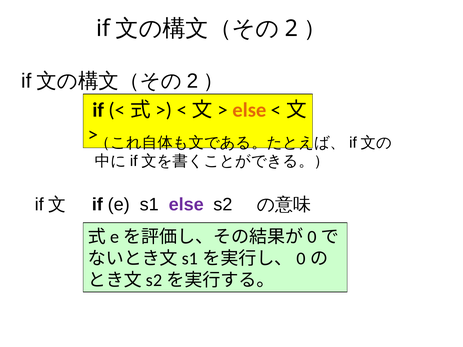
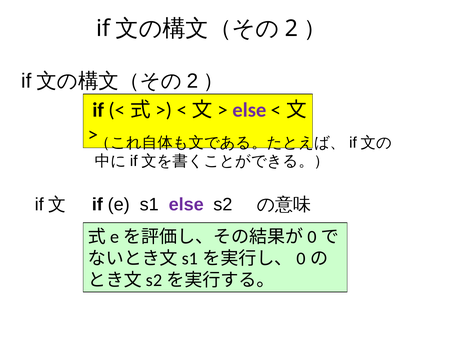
else at (249, 110) colour: orange -> purple
